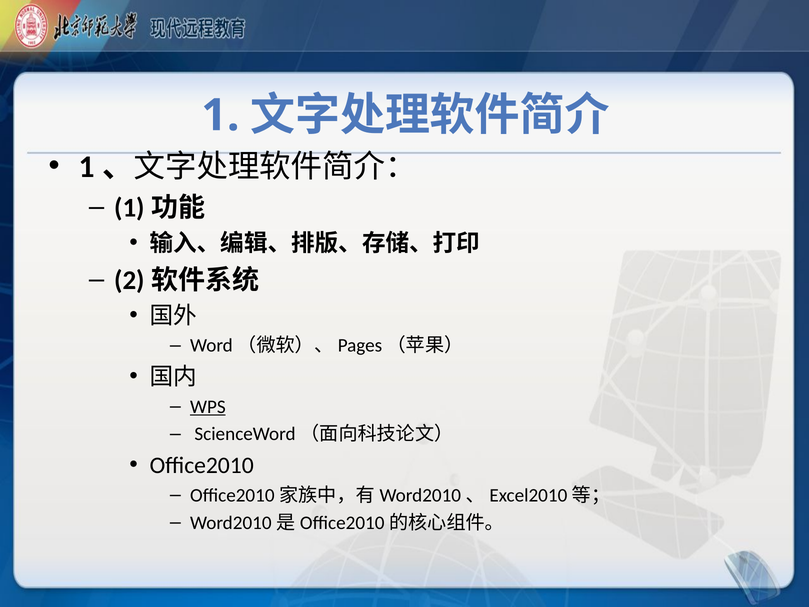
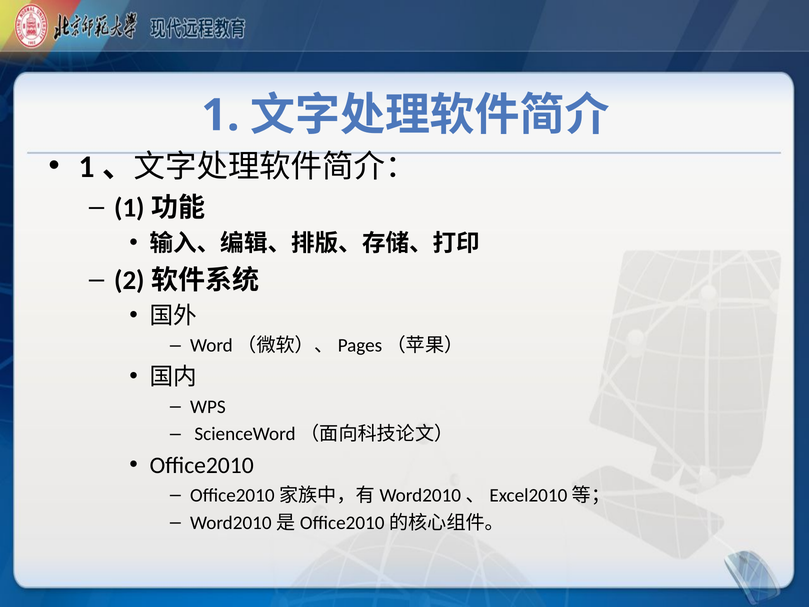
WPS underline: present -> none
